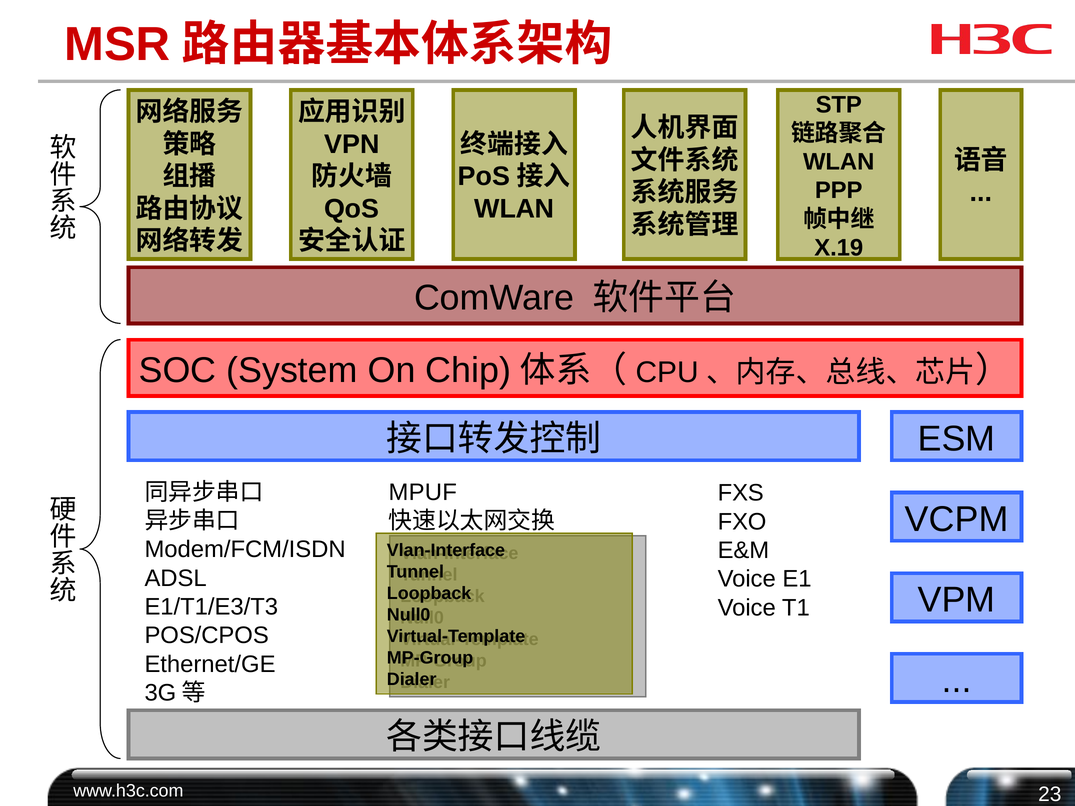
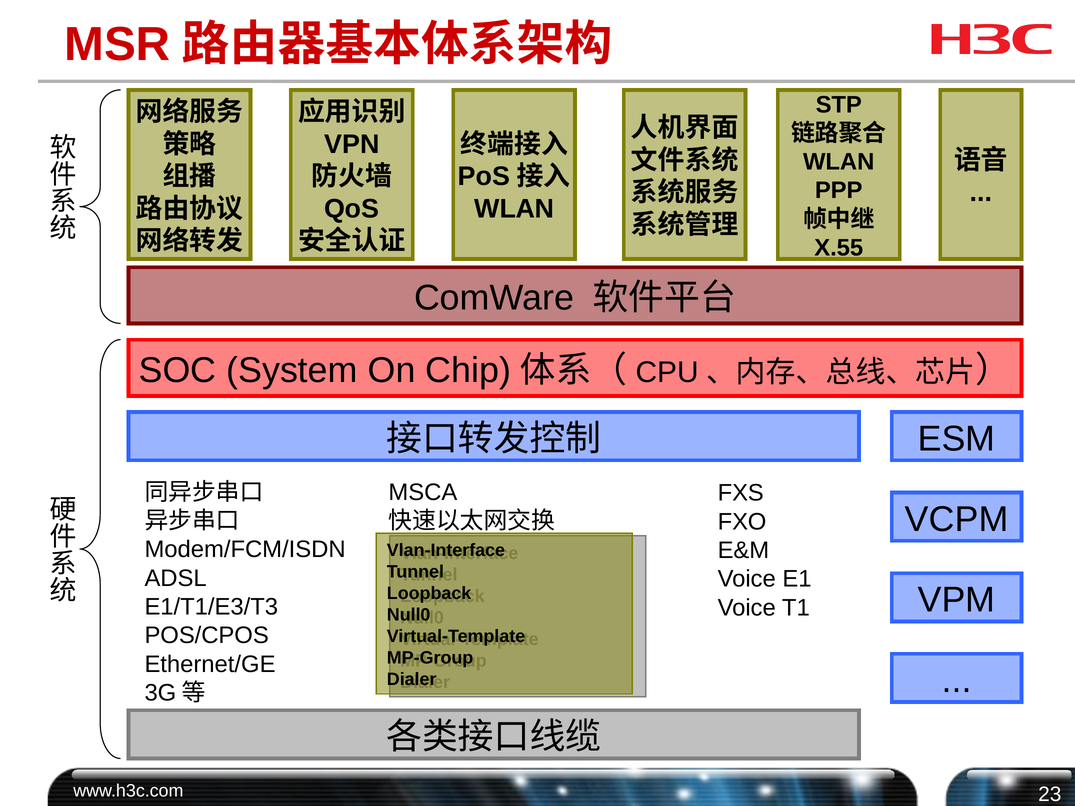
X.19: X.19 -> X.55
MPUF: MPUF -> MSCA
